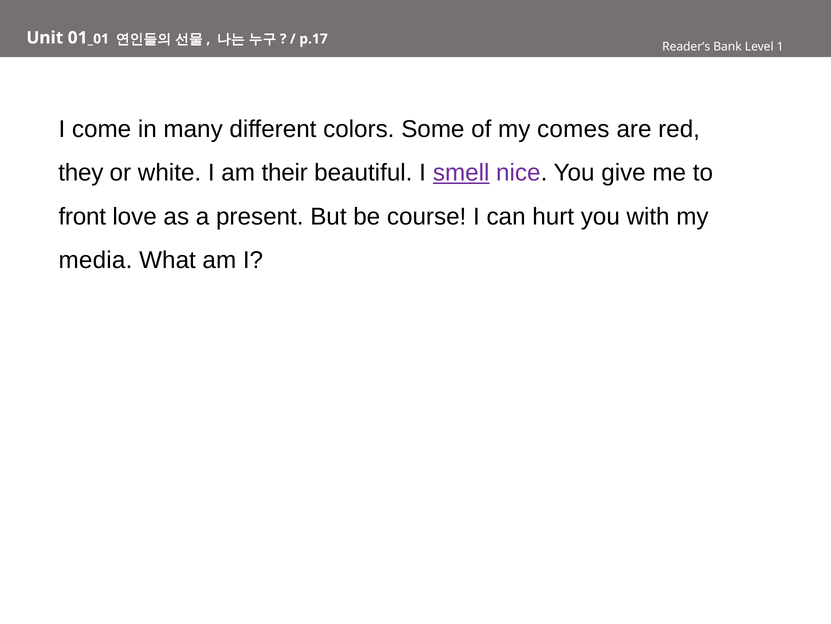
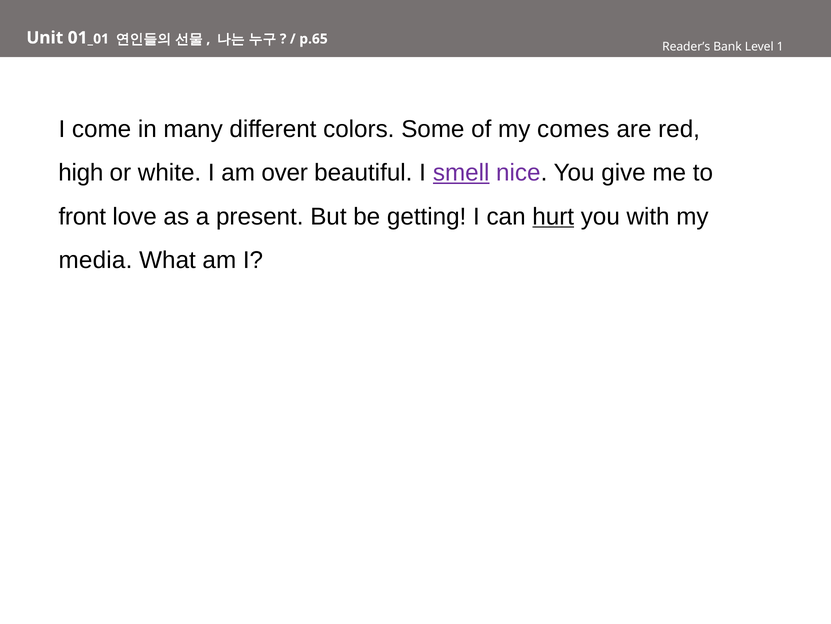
p.17: p.17 -> p.65
they: they -> high
their: their -> over
course: course -> getting
hurt underline: none -> present
